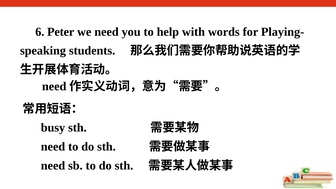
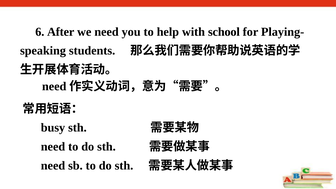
Peter: Peter -> After
words: words -> school
